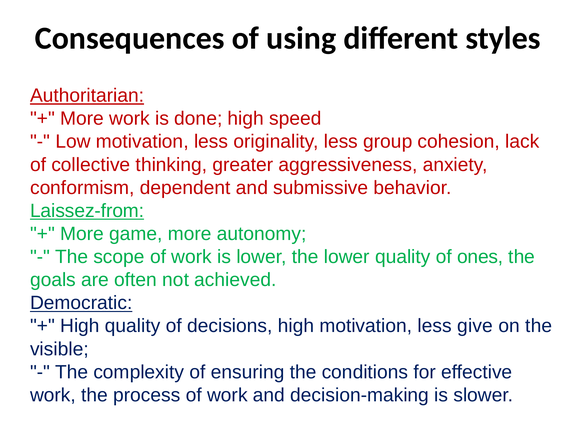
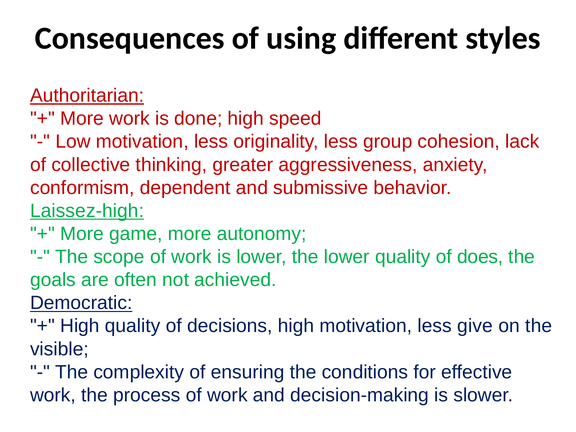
Laissez-from: Laissez-from -> Laissez-high
ones: ones -> does
